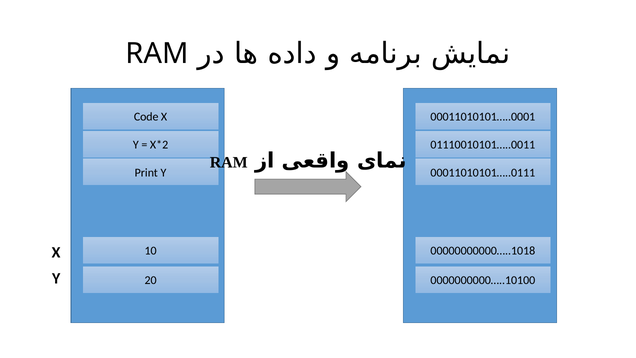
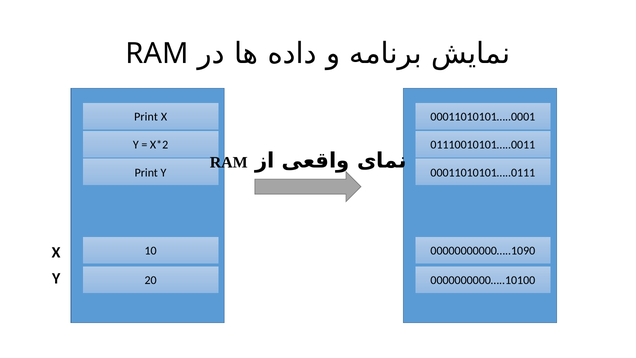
Code at (146, 117): Code -> Print
00000000000…..1018: 00000000000…..1018 -> 00000000000…..1090
